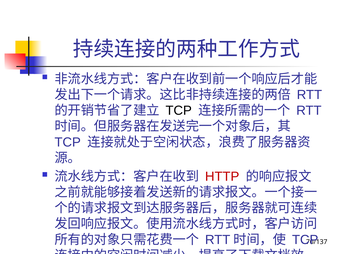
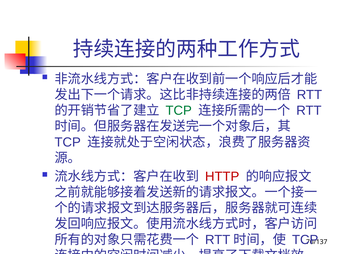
TCP at (179, 110) colour: black -> green
